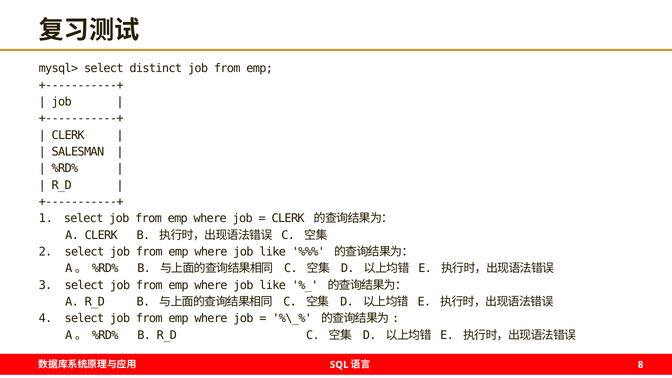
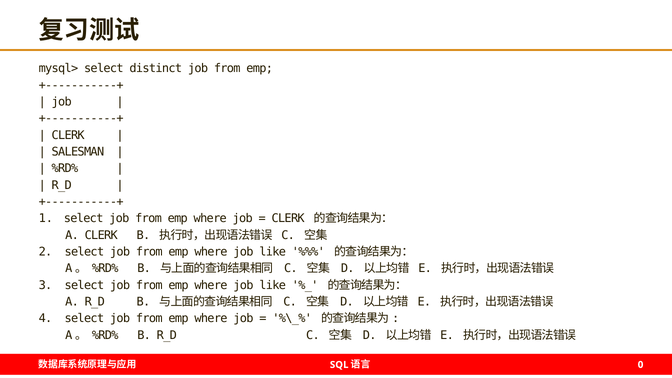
8: 8 -> 0
